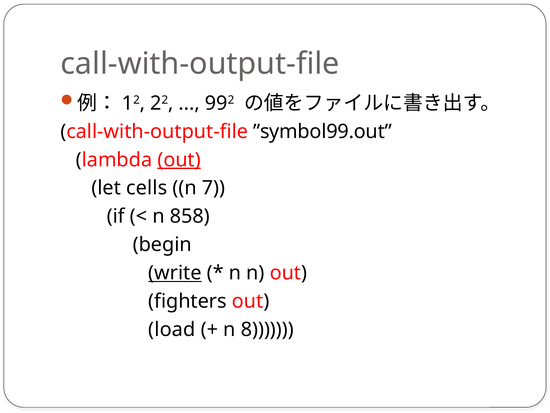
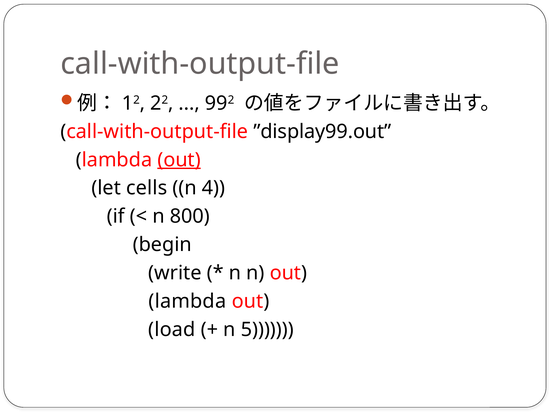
”symbol99.out: ”symbol99.out -> ”display99.out
7: 7 -> 4
858: 858 -> 800
write underline: present -> none
fighters at (188, 301): fighters -> lambda
8: 8 -> 5
